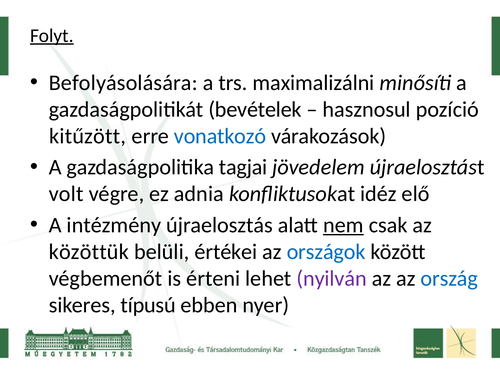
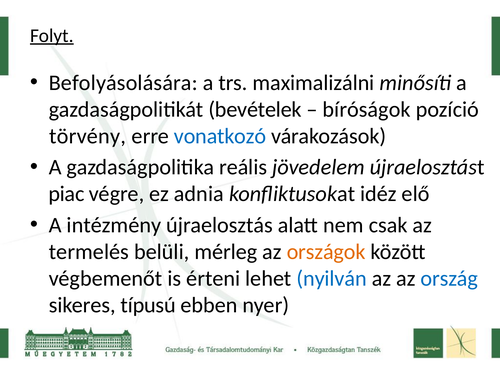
hasznosul: hasznosul -> bíróságok
kitűzött: kitűzött -> törvény
tagjai: tagjai -> reális
volt: volt -> piac
nem underline: present -> none
közöttük: közöttük -> termelés
értékei: értékei -> mérleg
országok colour: blue -> orange
nyilván colour: purple -> blue
